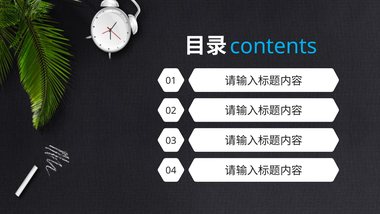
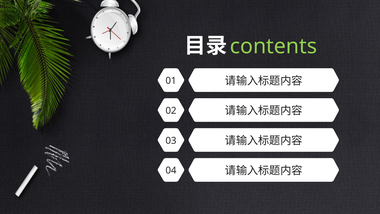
contents colour: light blue -> light green
